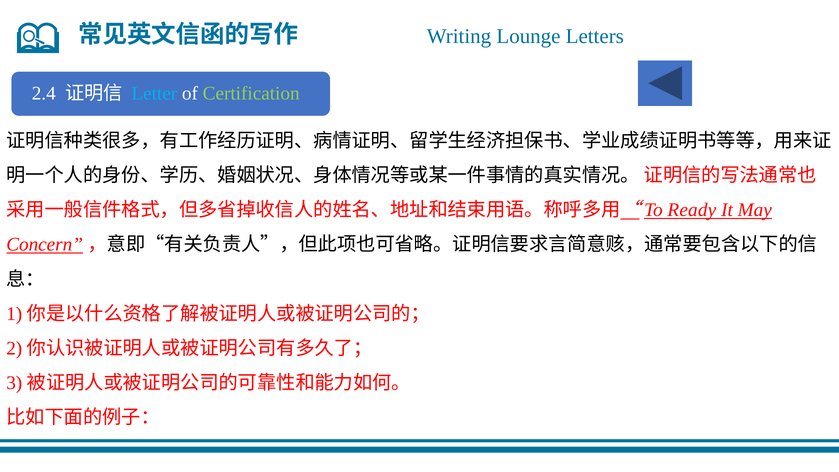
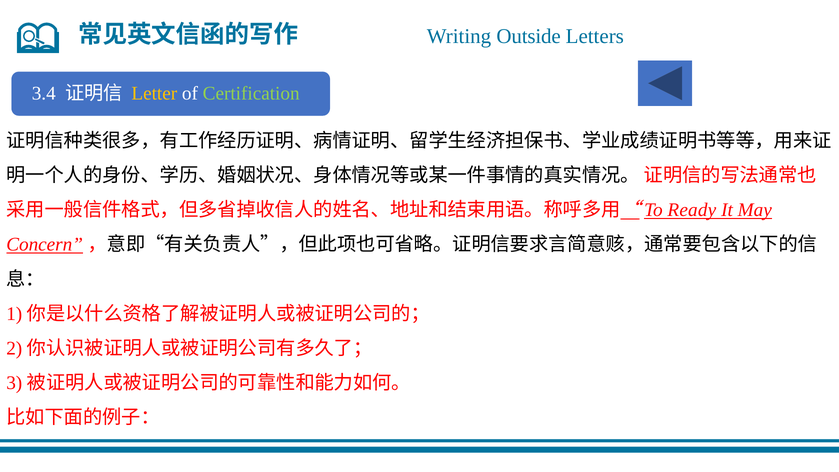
Lounge: Lounge -> Outside
2.4: 2.4 -> 3.4
Letter colour: light blue -> yellow
